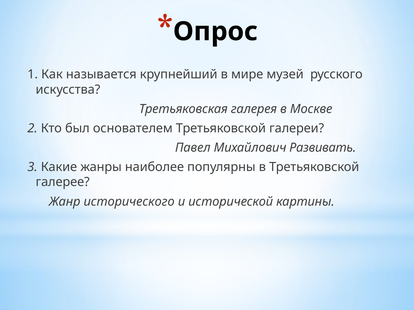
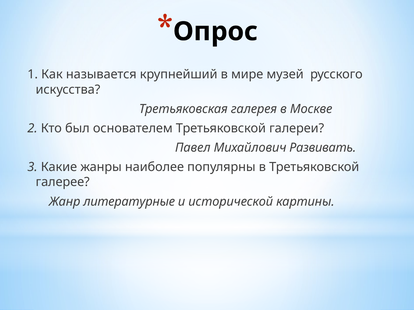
исторического: исторического -> литературные
